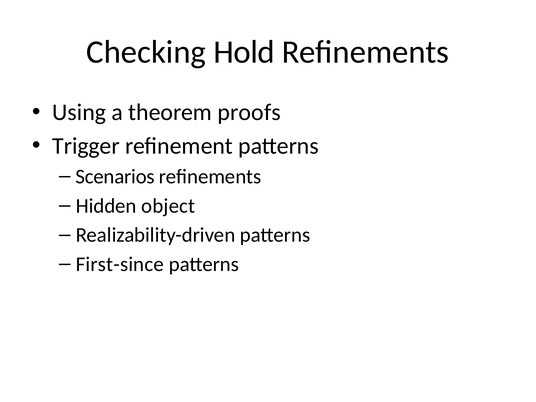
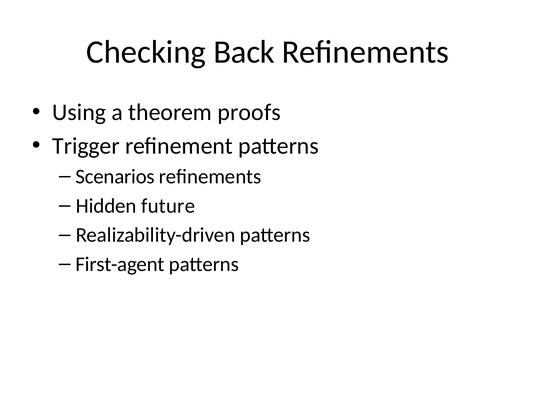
Hold: Hold -> Back
object: object -> future
First-since: First-since -> First-agent
